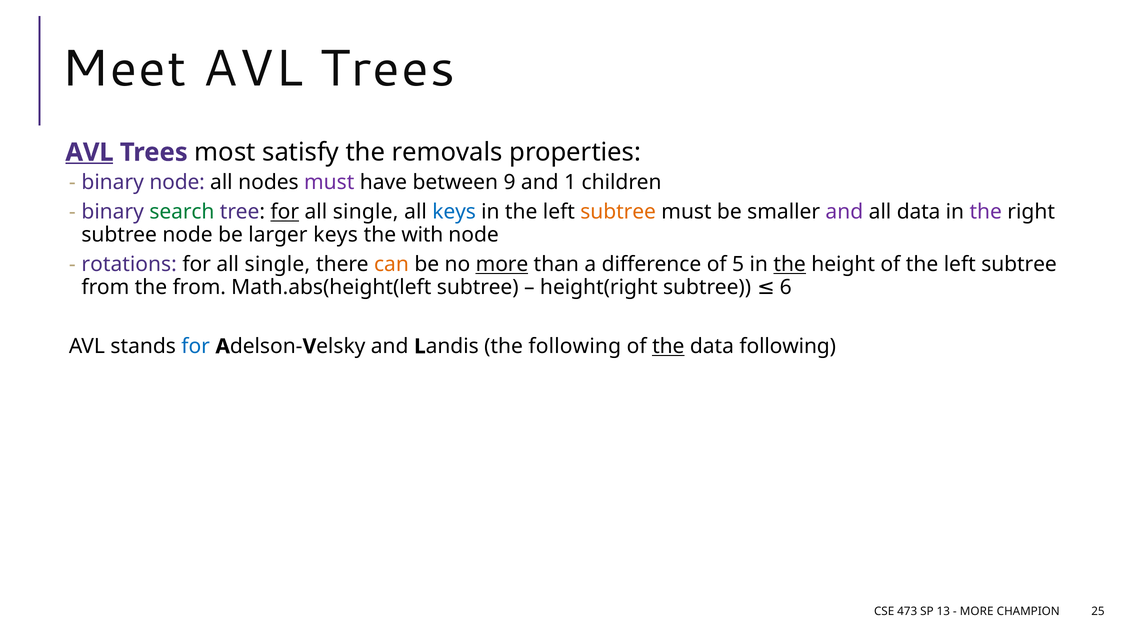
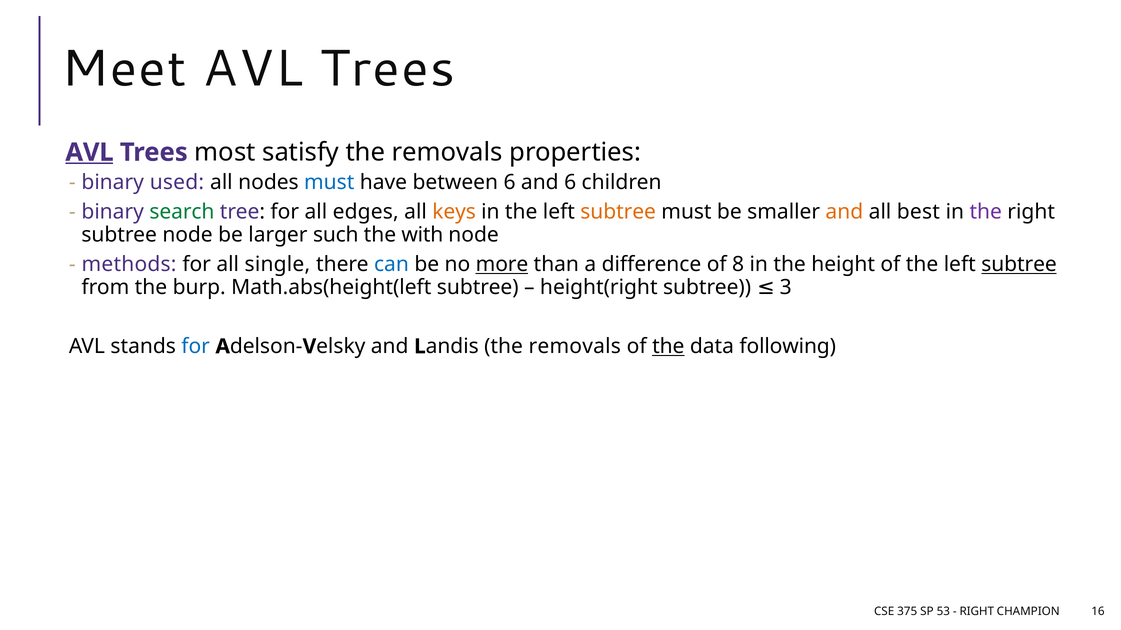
binary node: node -> used
must at (329, 182) colour: purple -> blue
between 9: 9 -> 6
and 1: 1 -> 6
for at (285, 212) underline: present -> none
single at (366, 212): single -> edges
keys at (454, 212) colour: blue -> orange
and at (844, 212) colour: purple -> orange
all data: data -> best
larger keys: keys -> such
rotations: rotations -> methods
can colour: orange -> blue
5: 5 -> 8
the at (790, 265) underline: present -> none
subtree at (1019, 265) underline: none -> present
the from: from -> burp
6: 6 -> 3
following at (575, 347): following -> removals
473: 473 -> 375
13: 13 -> 53
MORE at (977, 612): MORE -> RIGHT
25: 25 -> 16
